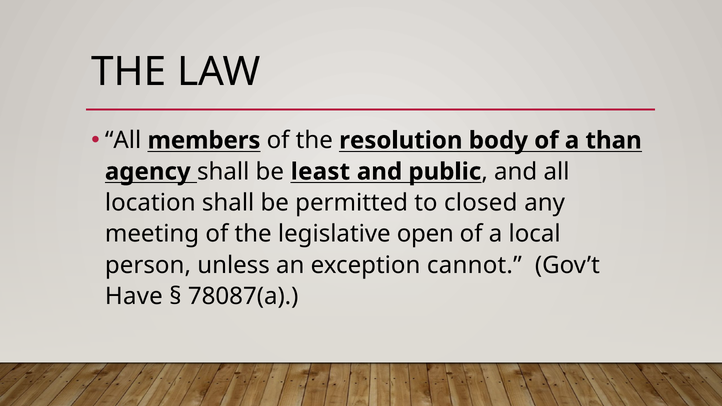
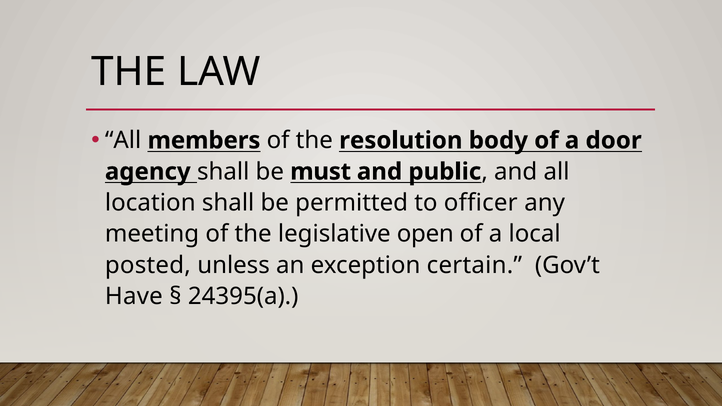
than: than -> door
least: least -> must
closed: closed -> officer
person: person -> posted
cannot: cannot -> certain
78087(a: 78087(a -> 24395(a
